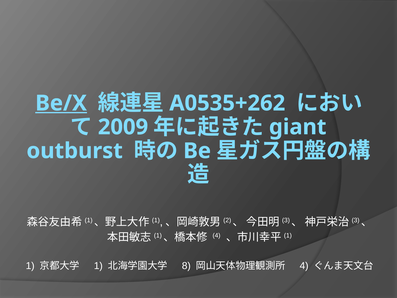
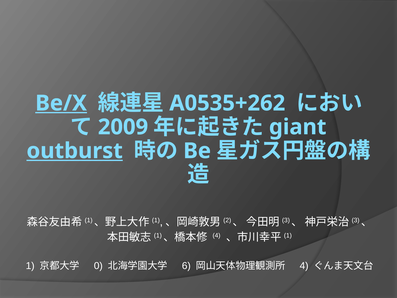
outburst underline: none -> present
1 at (98, 266): 1 -> 0
8: 8 -> 6
